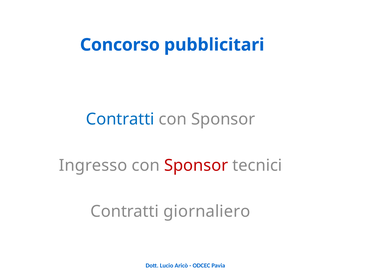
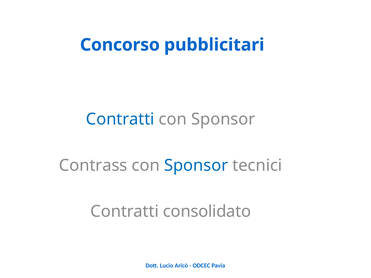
Ingresso: Ingresso -> Contrass
Sponsor at (196, 165) colour: red -> blue
giornaliero: giornaliero -> consolidato
